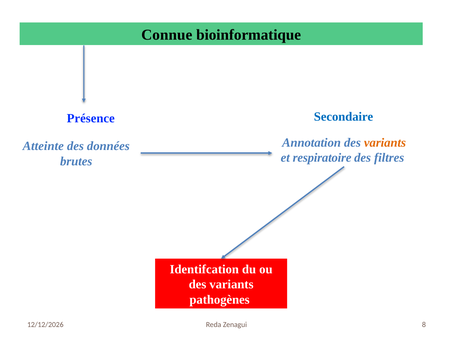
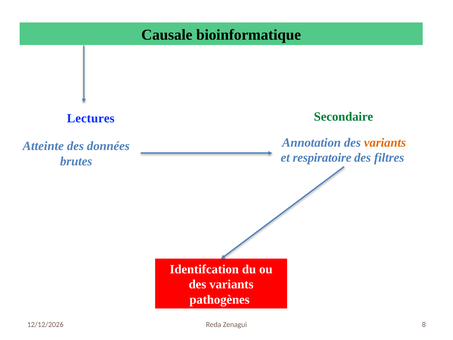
Connue: Connue -> Causale
Secondaire colour: blue -> green
Présence: Présence -> Lectures
